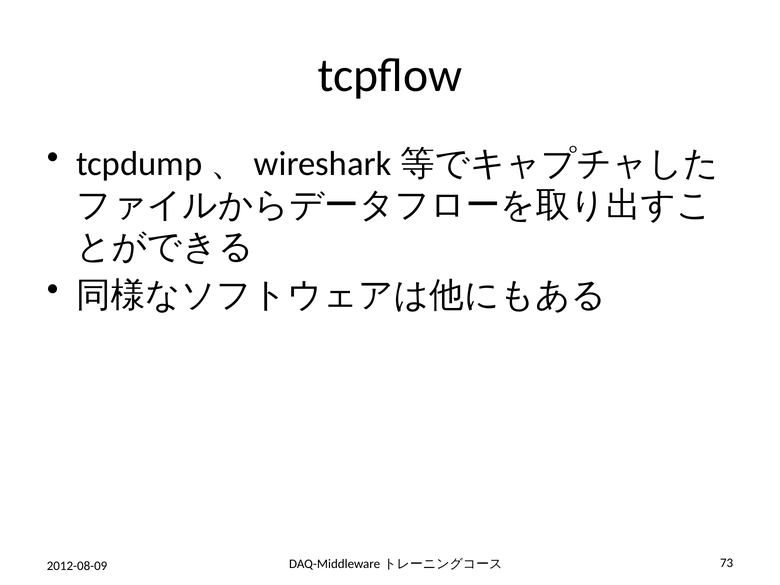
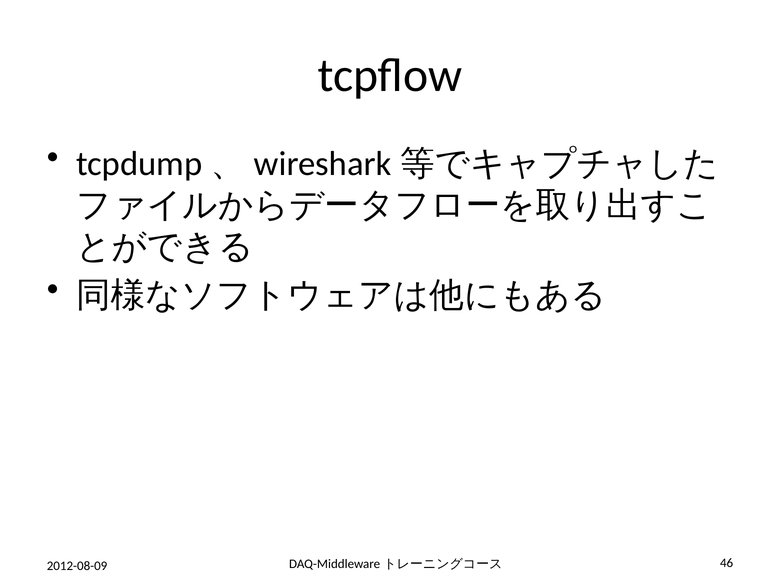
73: 73 -> 46
